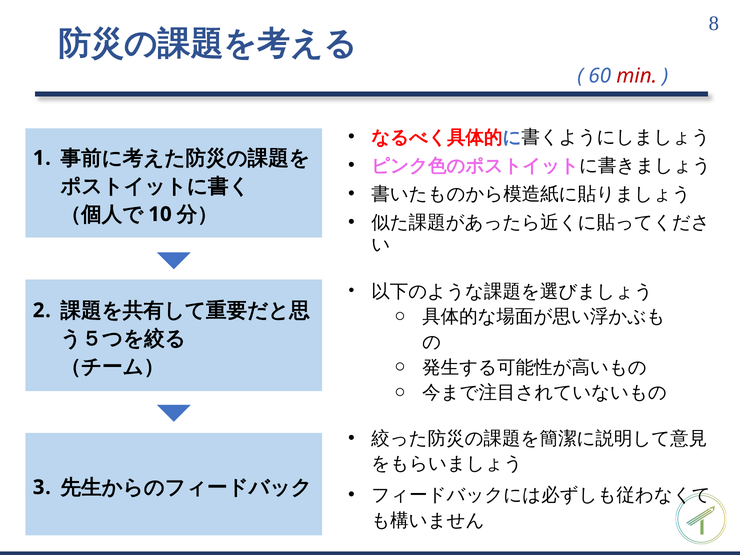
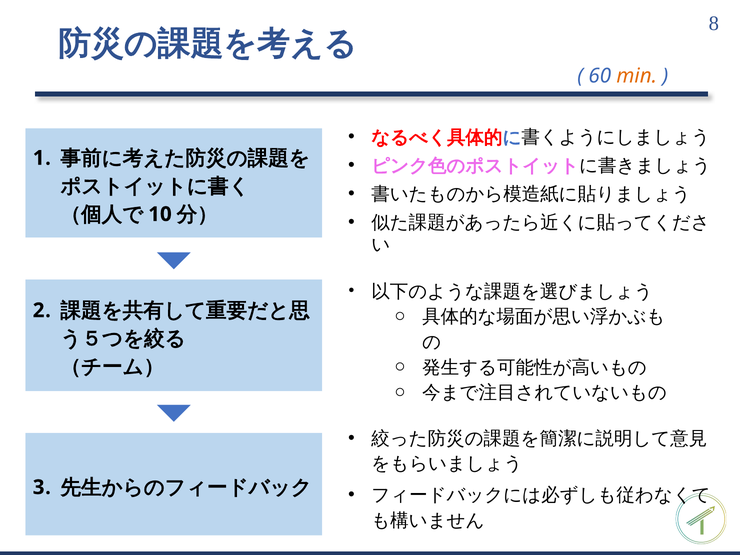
min colour: red -> orange
